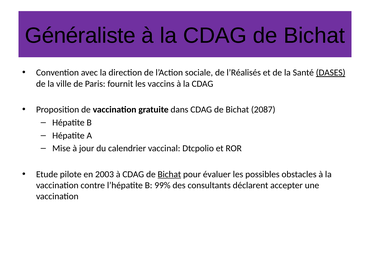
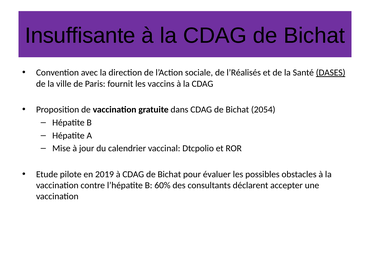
Généraliste: Généraliste -> Insuffisante
2087: 2087 -> 2054
2003: 2003 -> 2019
Bichat at (169, 175) underline: present -> none
99%: 99% -> 60%
